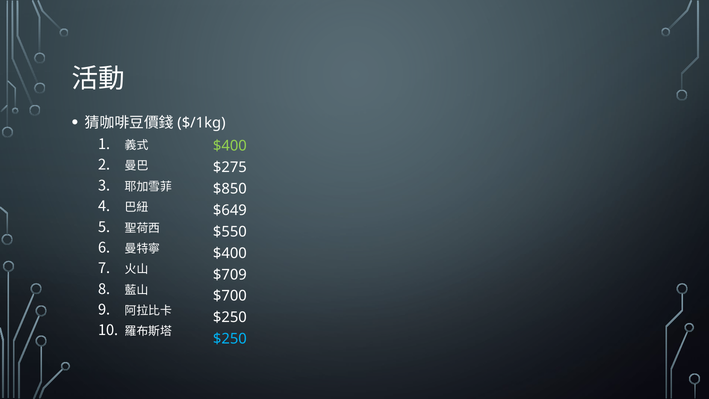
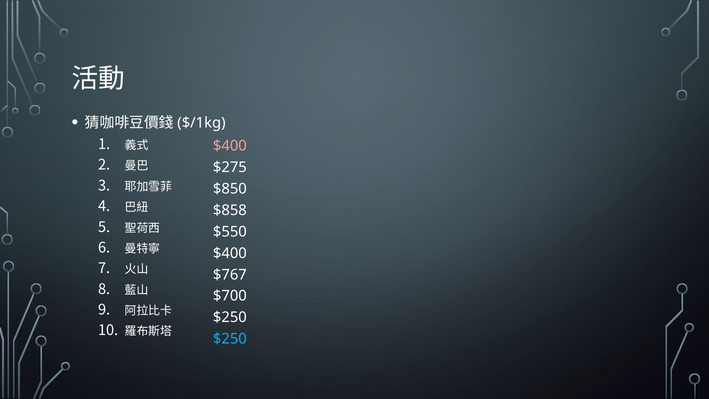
$400 at (230, 146) colour: light green -> pink
$649: $649 -> $858
$709: $709 -> $767
